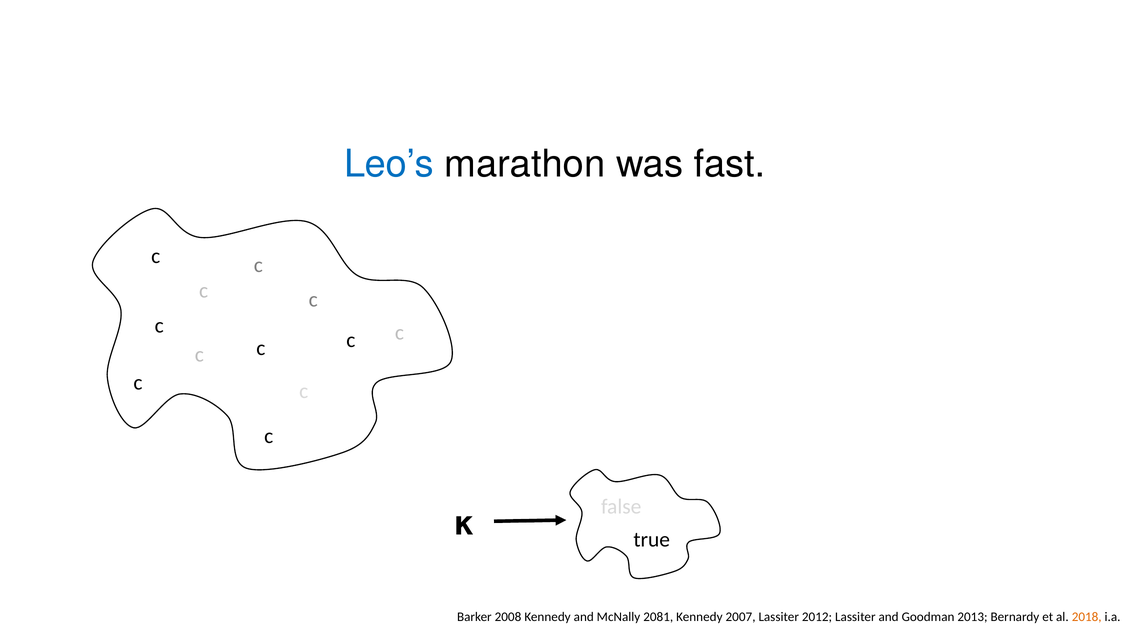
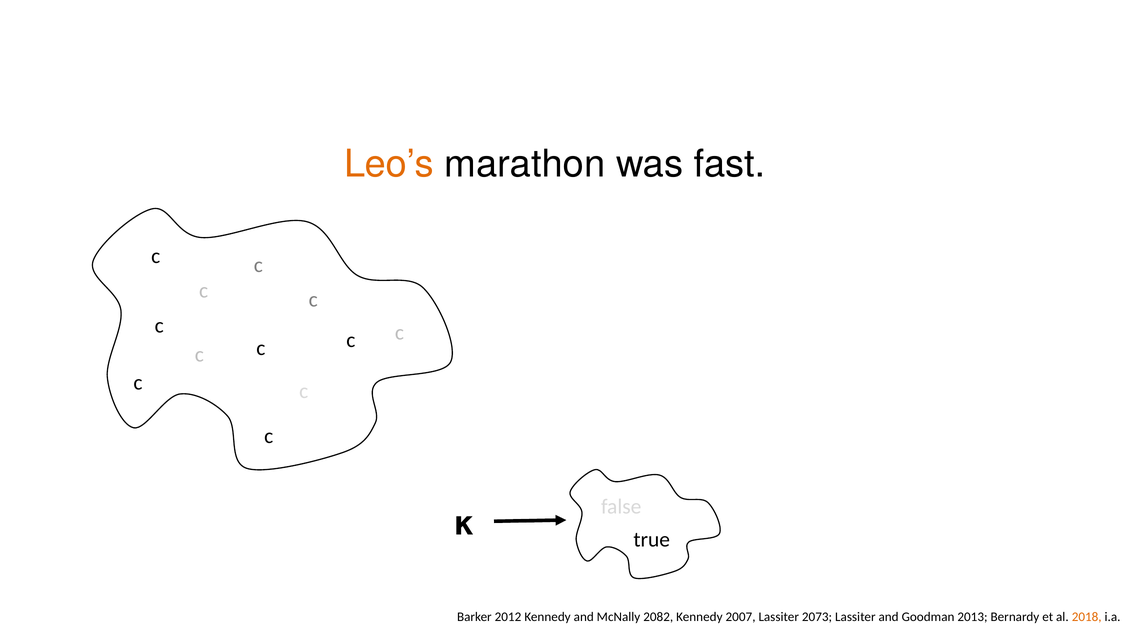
Leo’s colour: blue -> orange
2008: 2008 -> 2012
2081: 2081 -> 2082
2012: 2012 -> 2073
